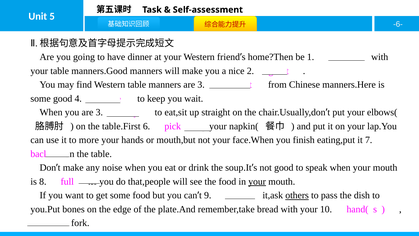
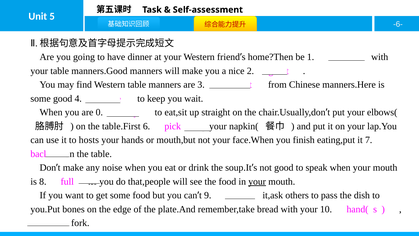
you are 3: 3 -> 0
more: more -> hosts
others underline: present -> none
